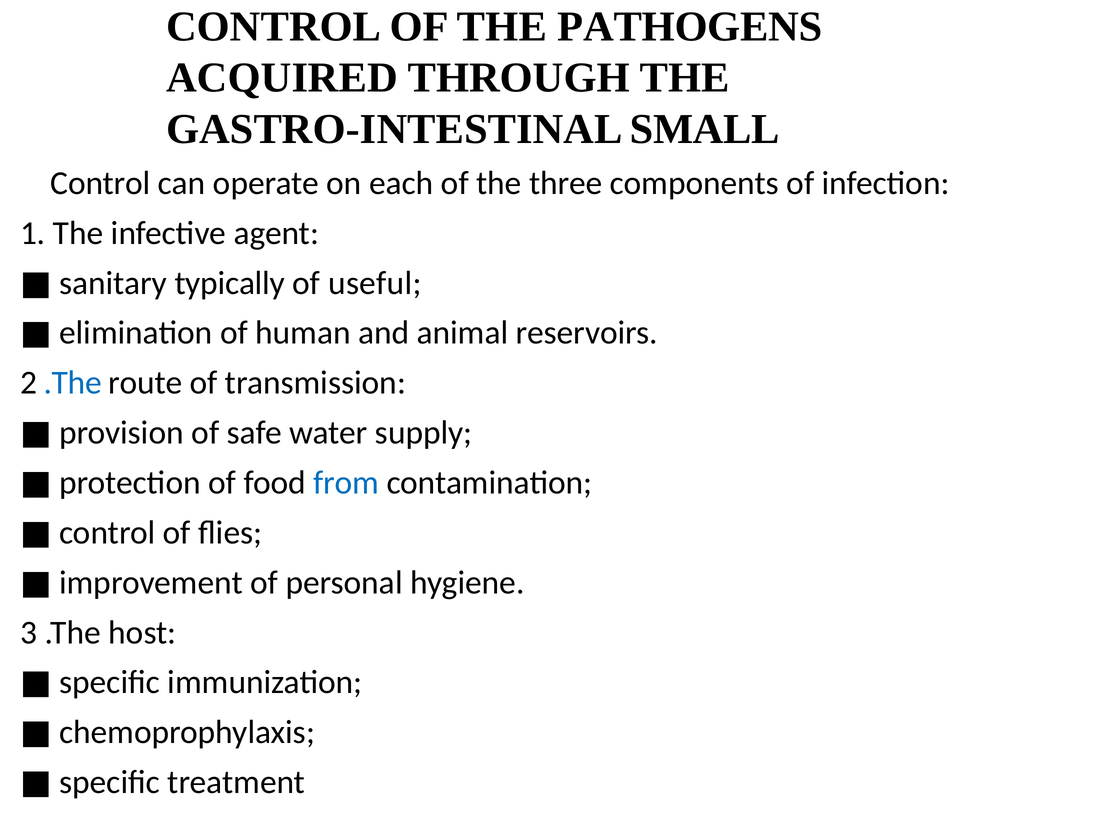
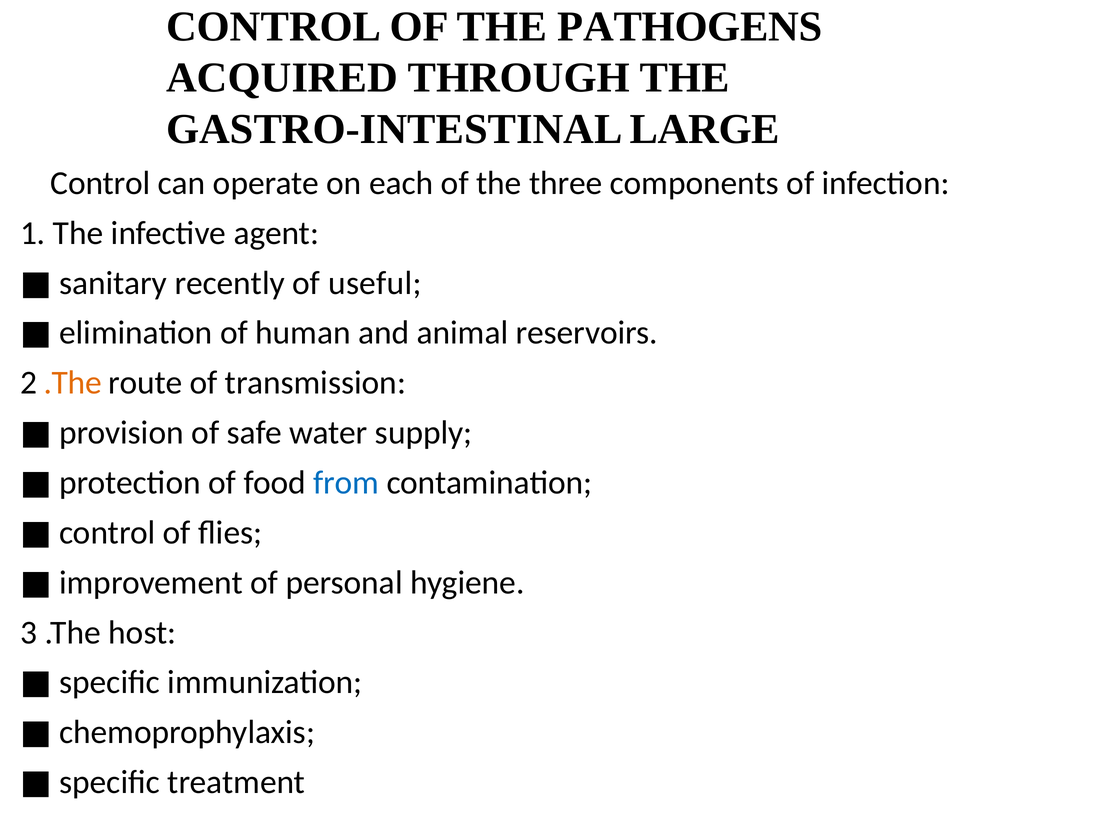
SMALL: SMALL -> LARGE
typically: typically -> recently
.The at (73, 383) colour: blue -> orange
